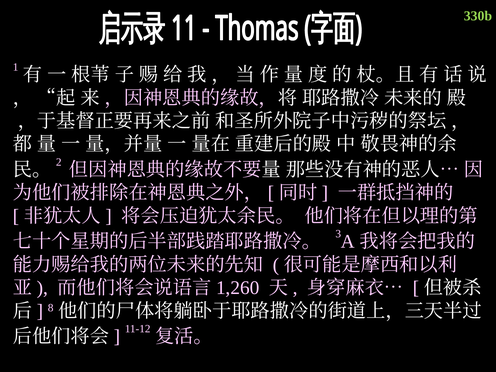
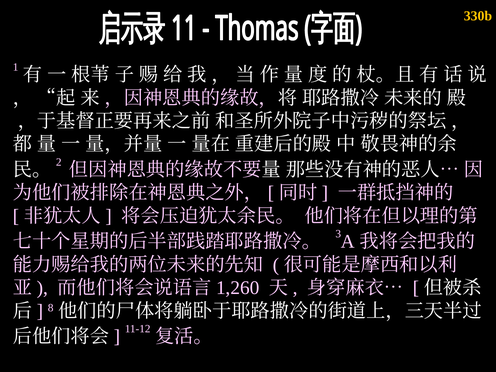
330b colour: light green -> yellow
